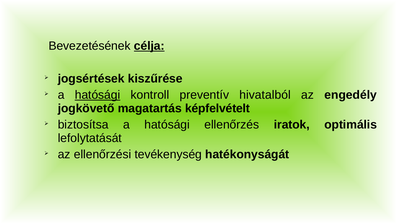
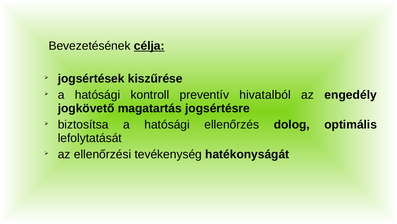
hatósági at (98, 95) underline: present -> none
képfelvételt: képfelvételt -> jogsértésre
iratok: iratok -> dolog
